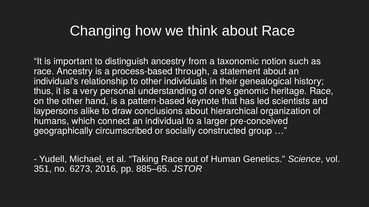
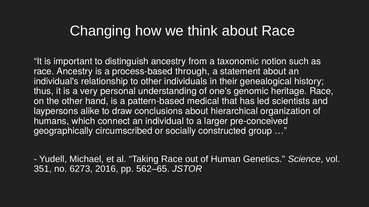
keynote: keynote -> medical
885–65: 885–65 -> 562–65
